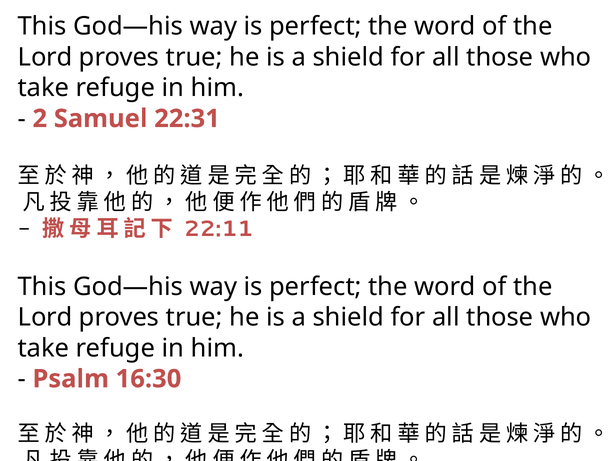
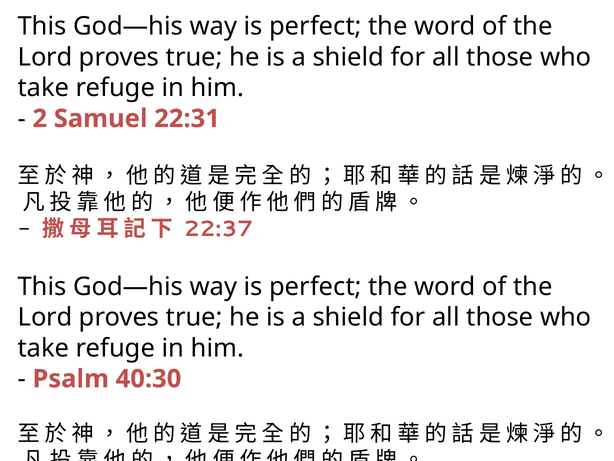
22:11: 22:11 -> 22:37
16:30: 16:30 -> 40:30
